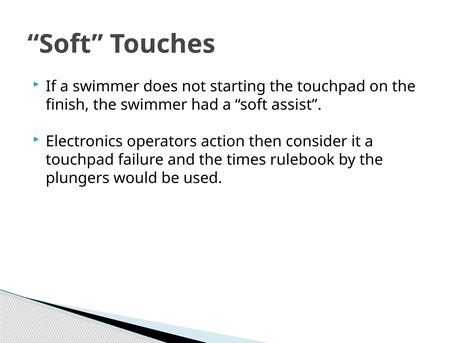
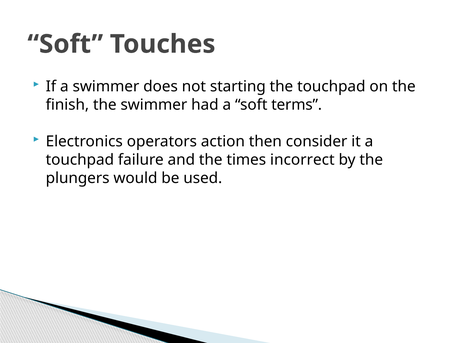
assist: assist -> terms
rulebook: rulebook -> incorrect
